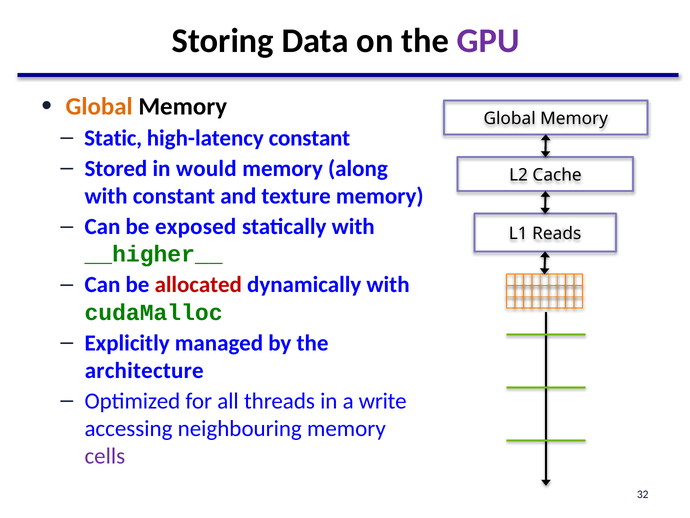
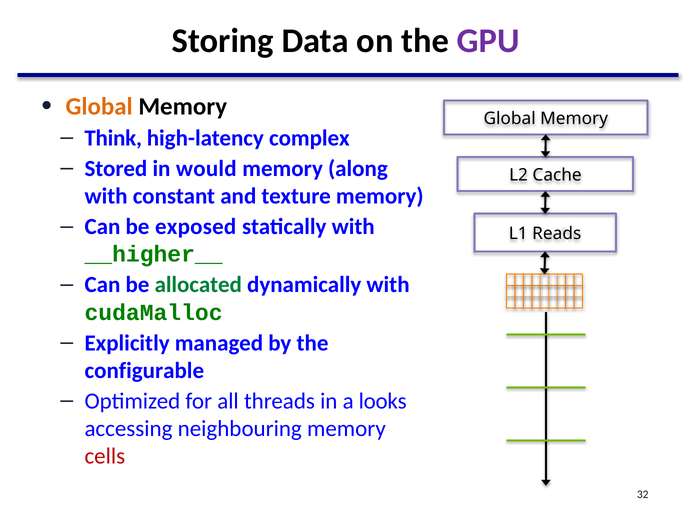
Static: Static -> Think
high-latency constant: constant -> complex
allocated colour: red -> green
architecture: architecture -> configurable
write: write -> looks
cells colour: purple -> red
